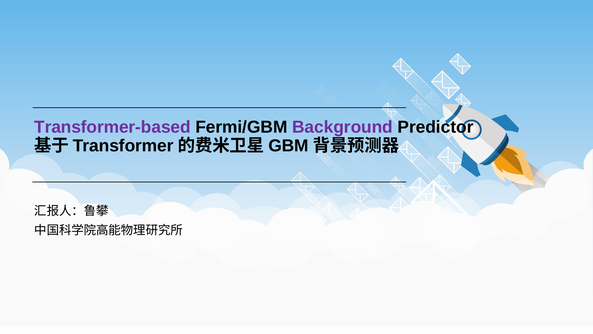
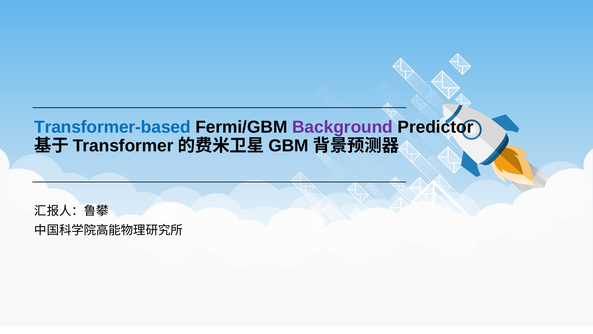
Transformer-based colour: purple -> blue
